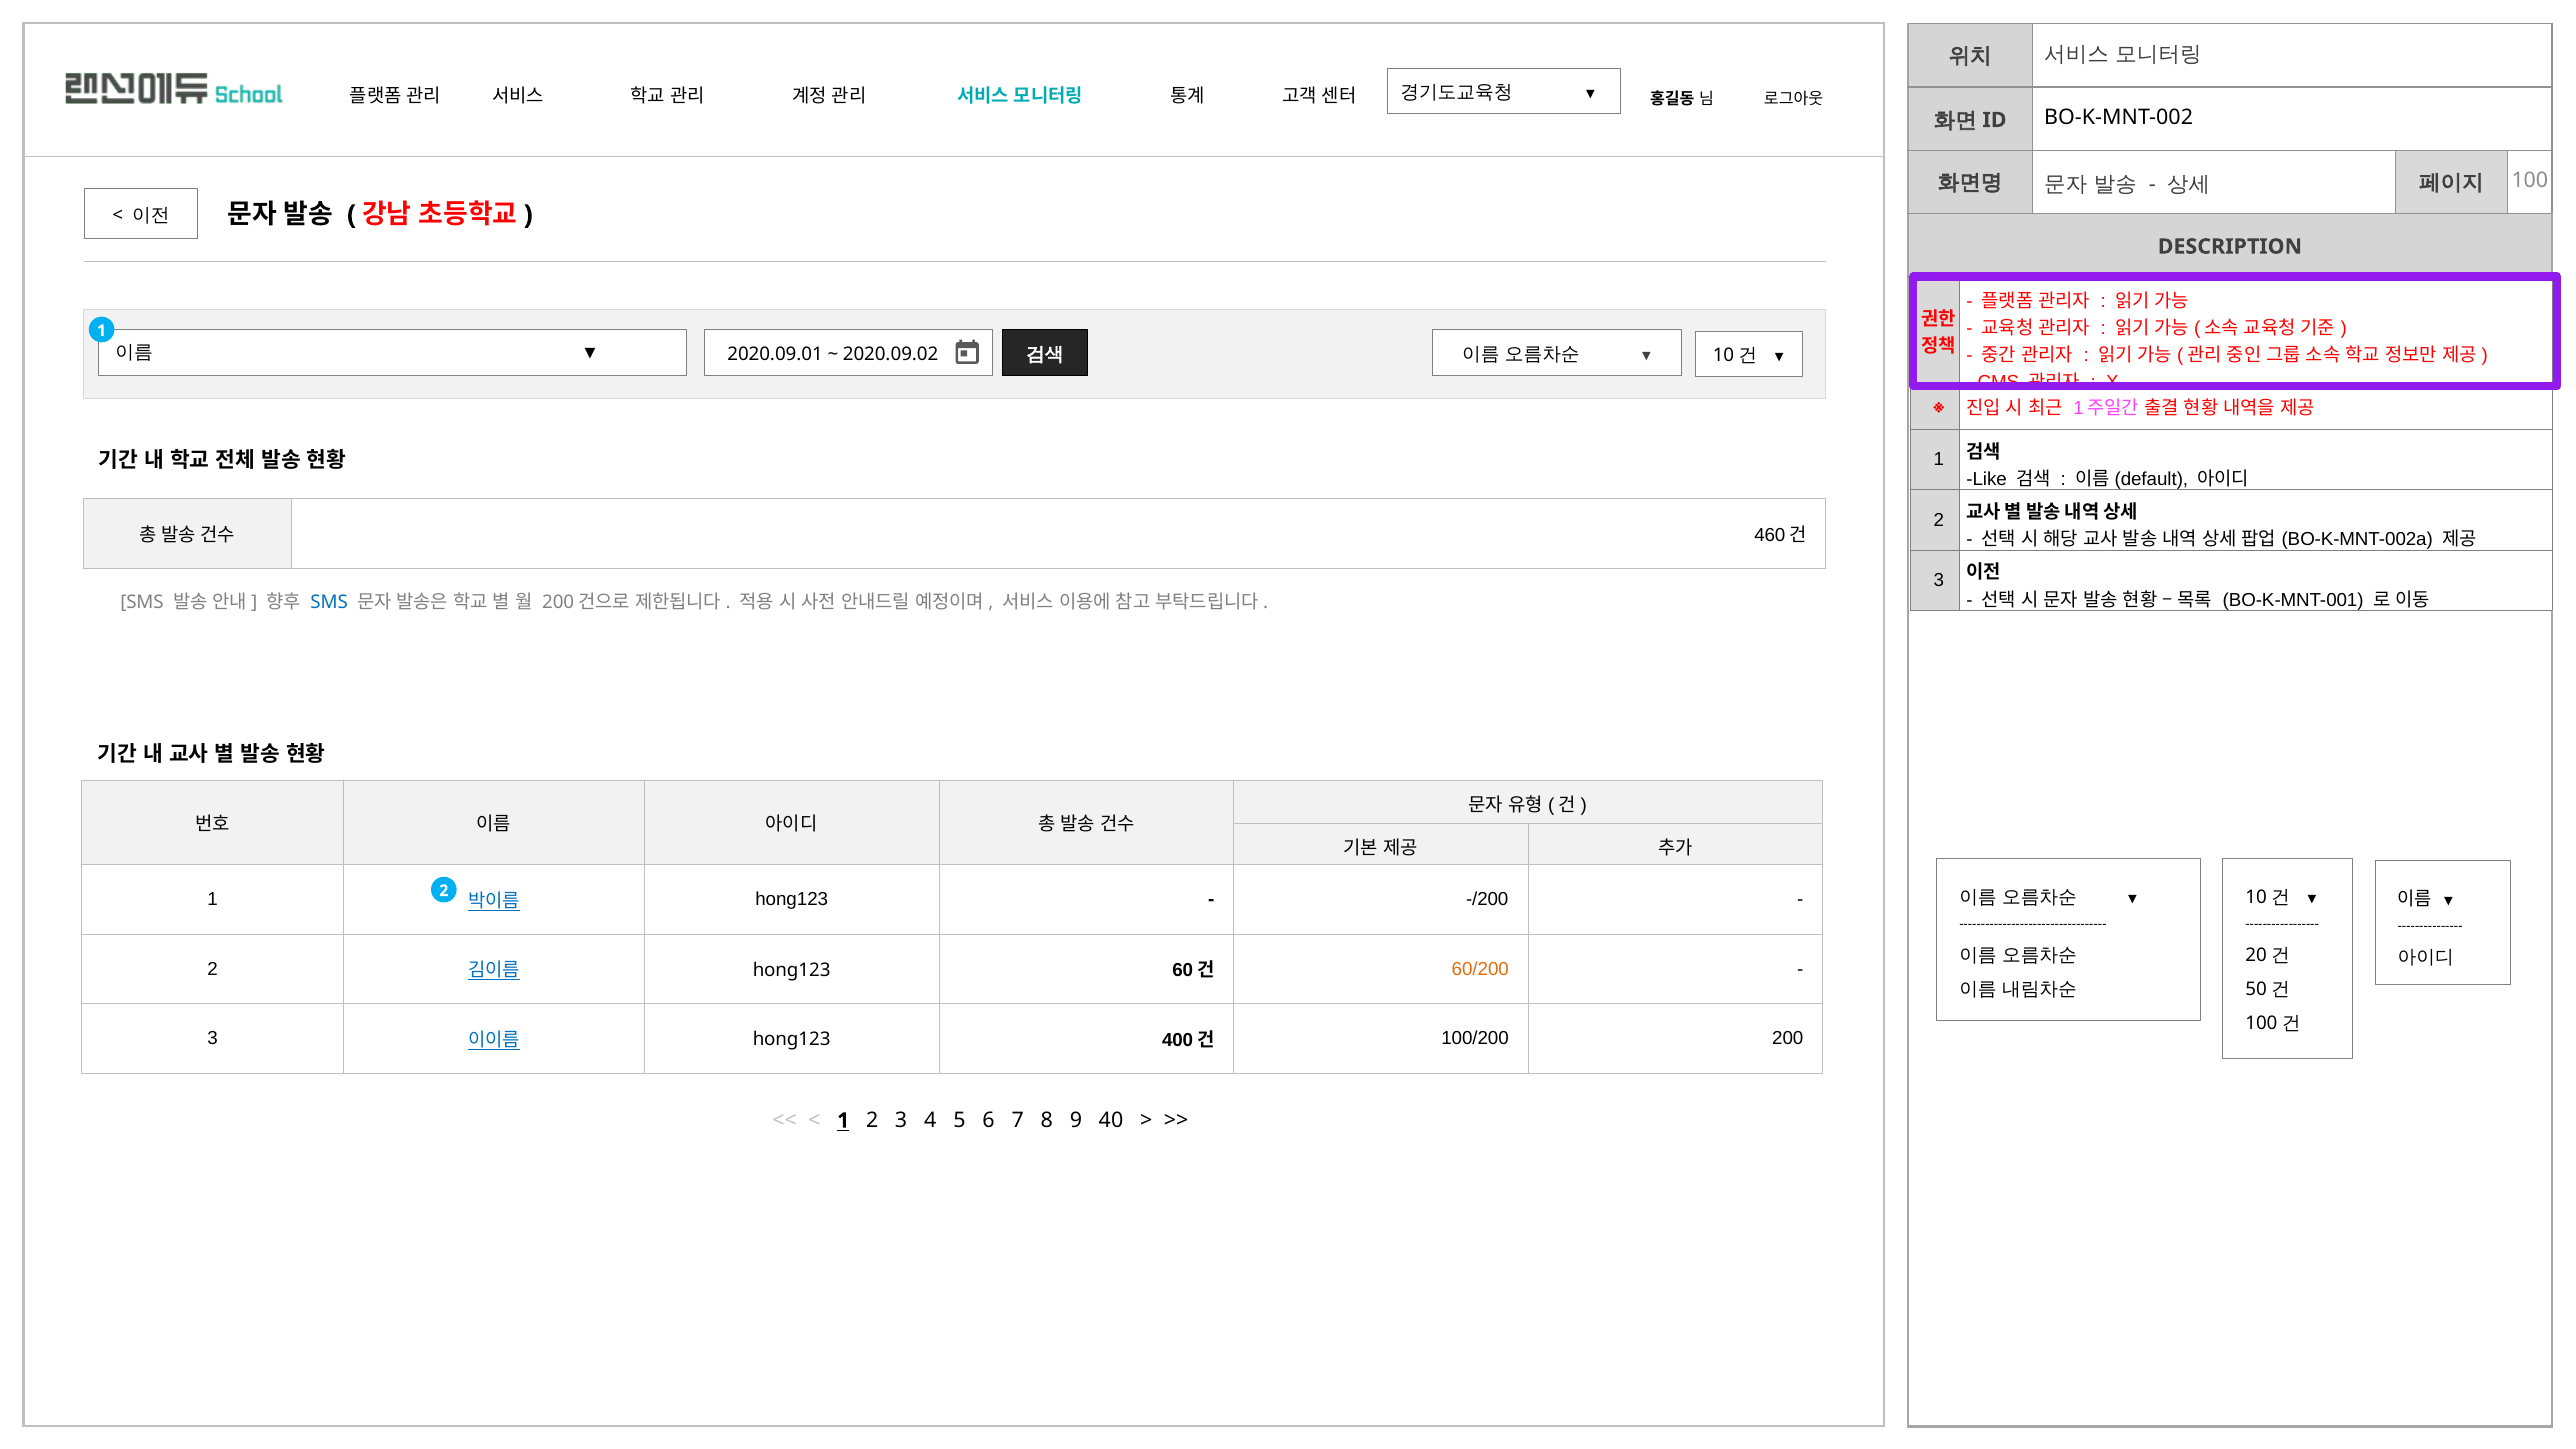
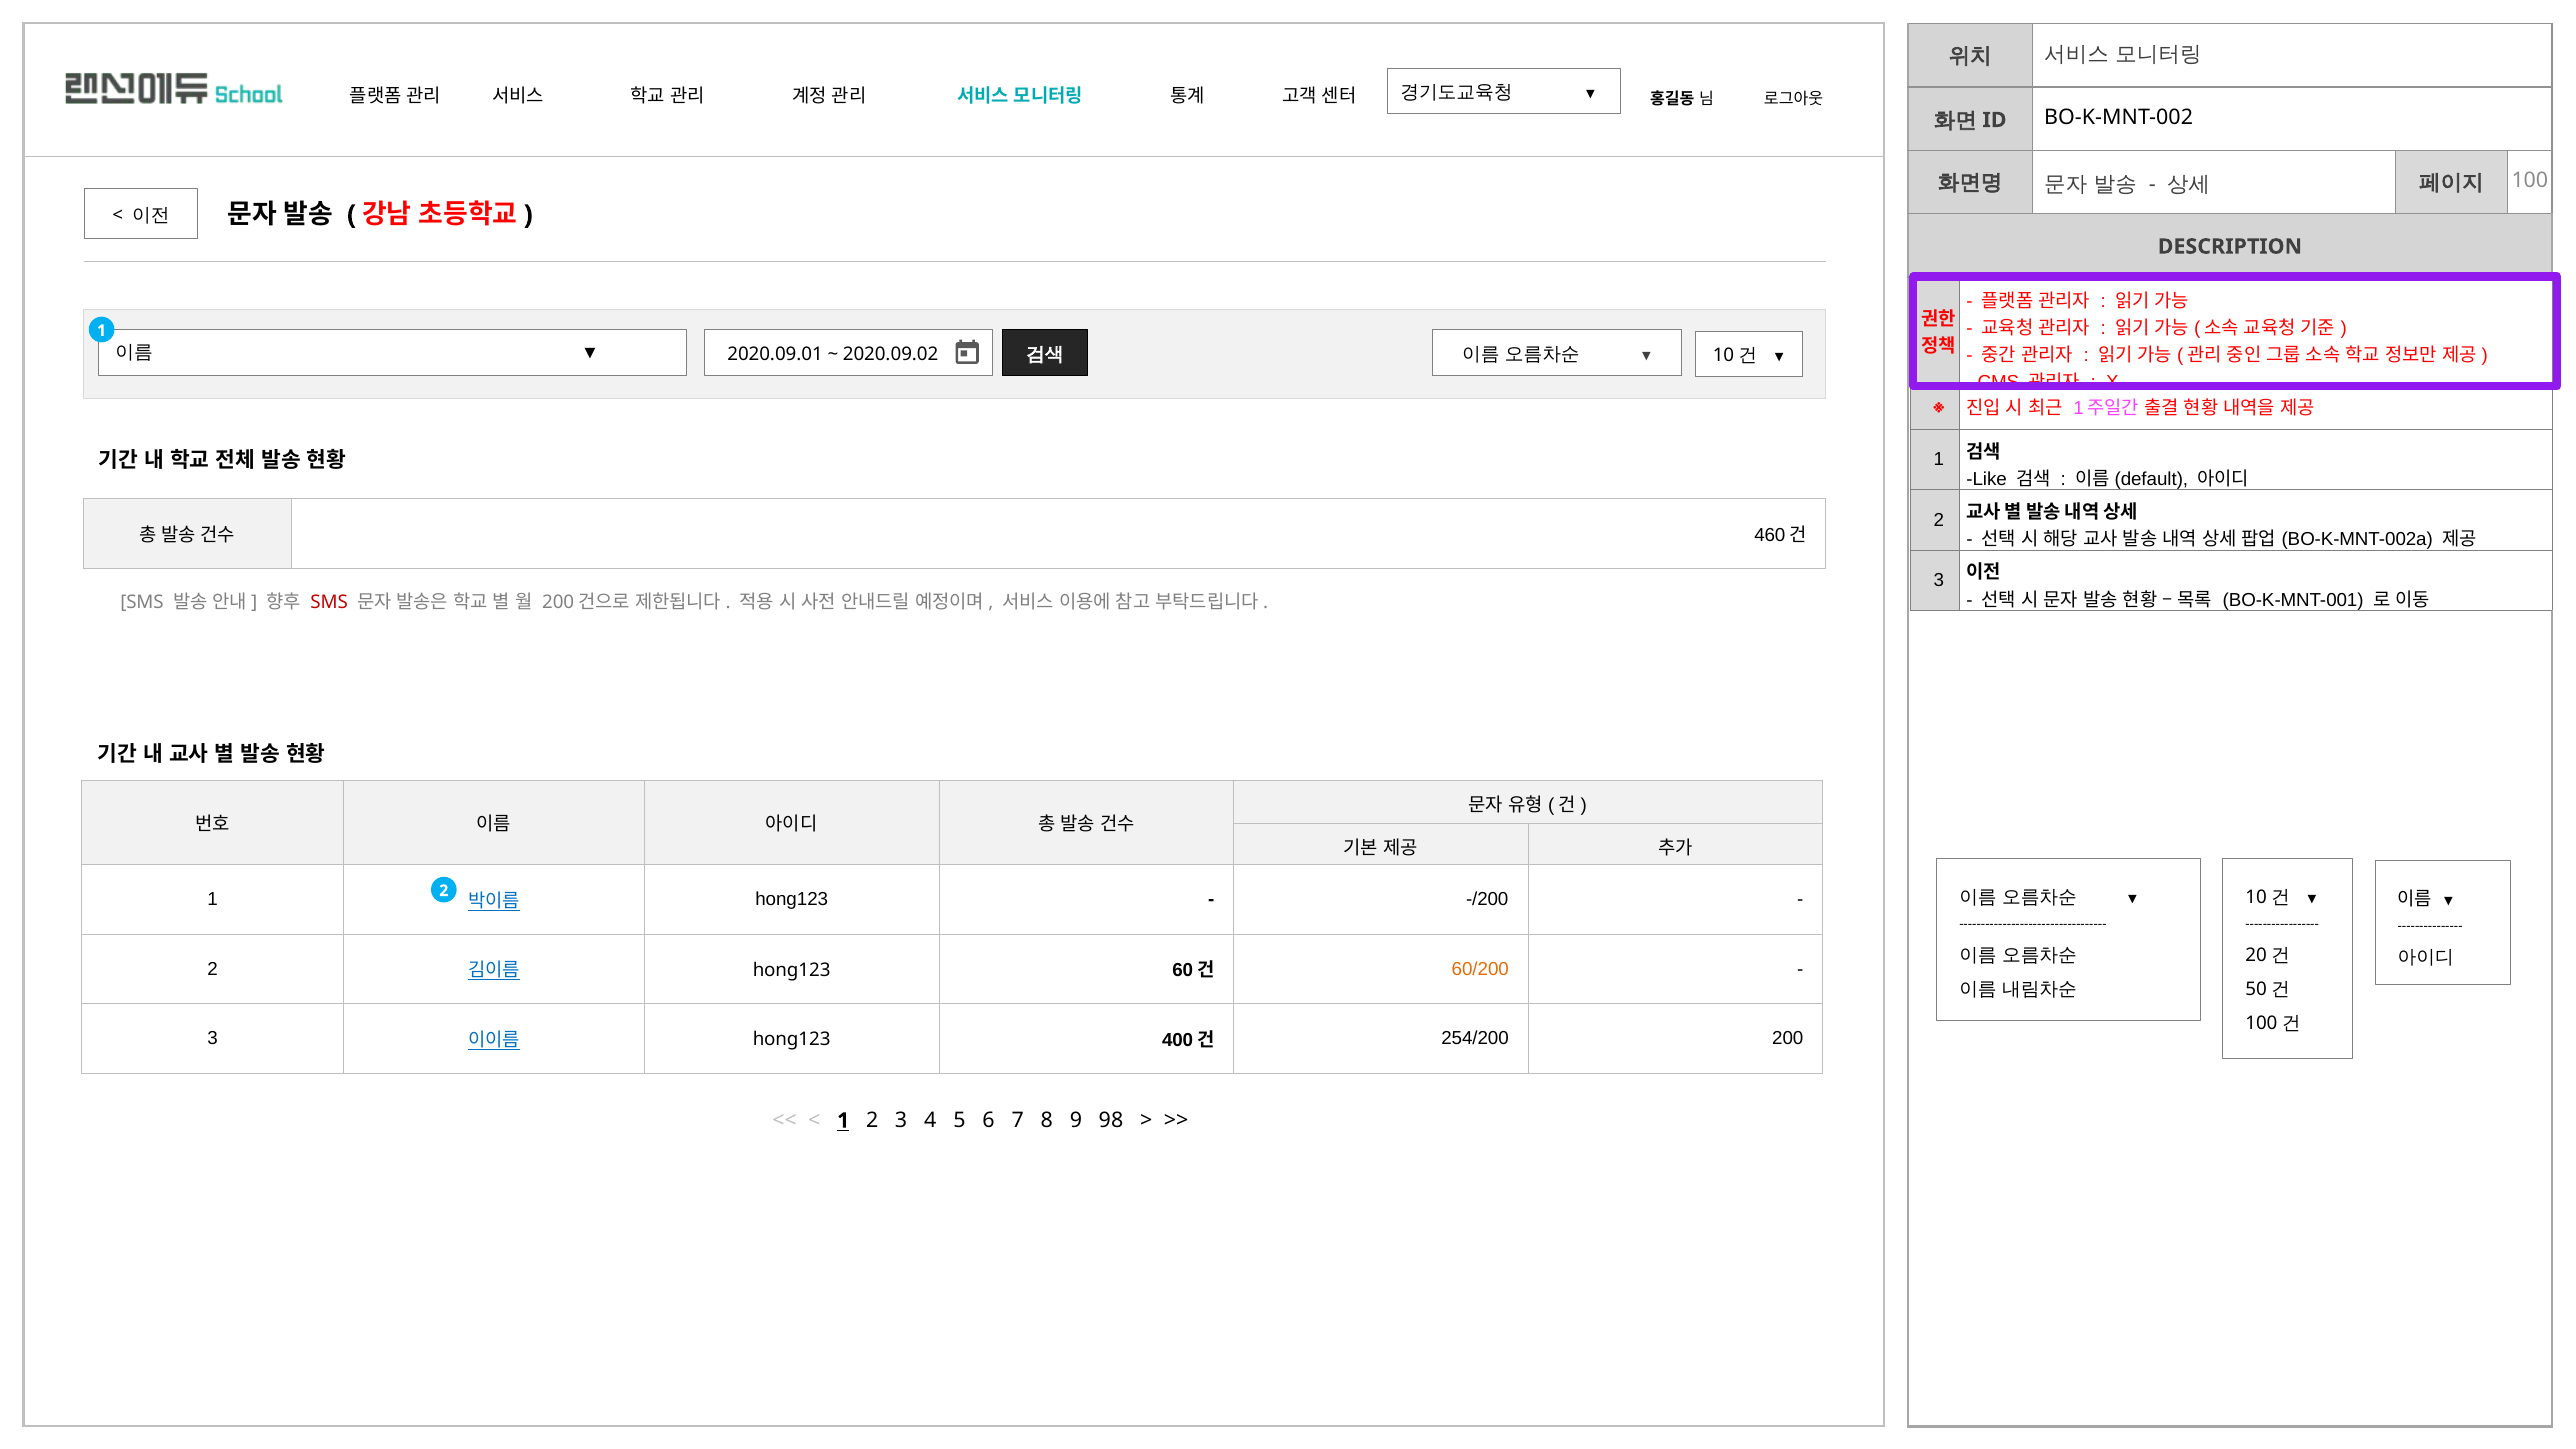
SMS at (329, 602) colour: blue -> red
100/200: 100/200 -> 254/200
40: 40 -> 98
